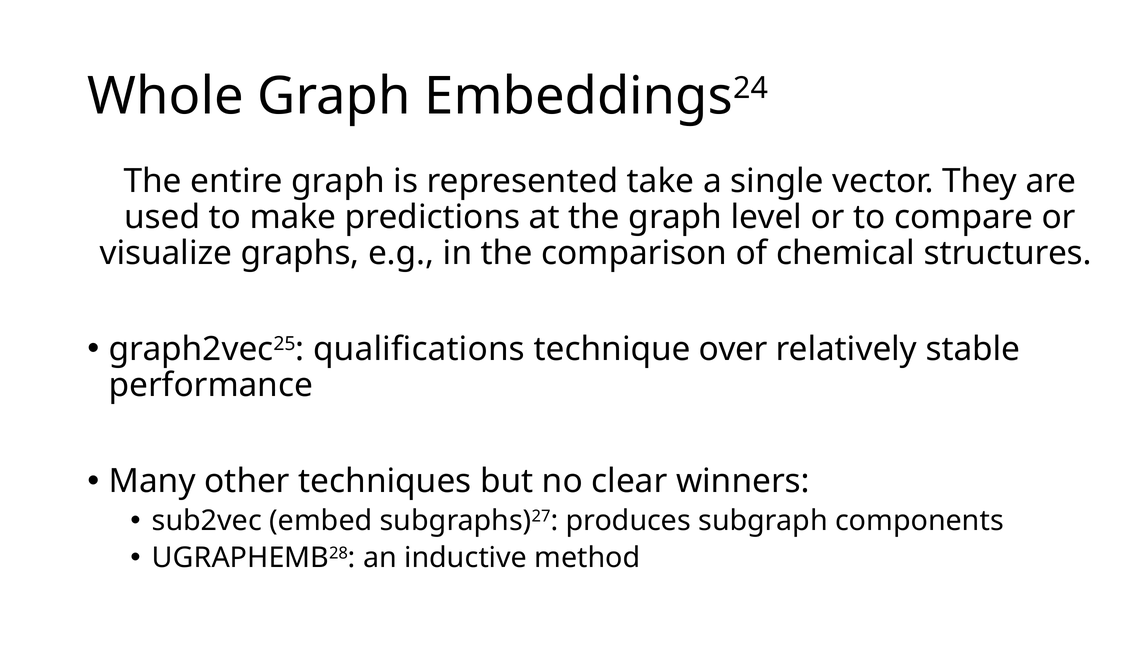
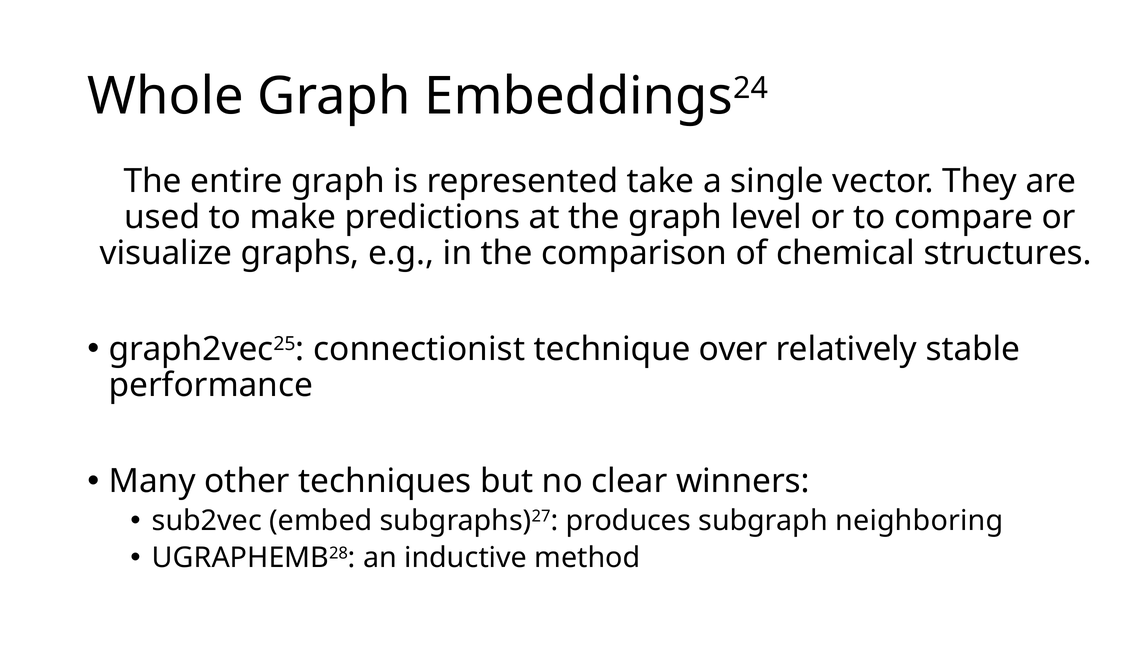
qualifications: qualifications -> connectionist
components: components -> neighboring
